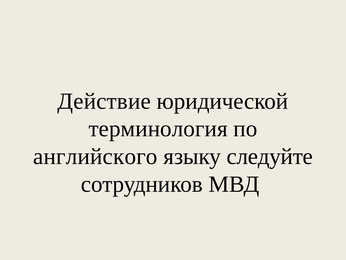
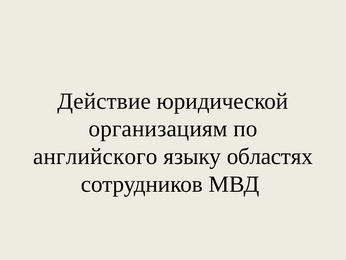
терминология: терминология -> организациям
следуйте: следуйте -> областях
